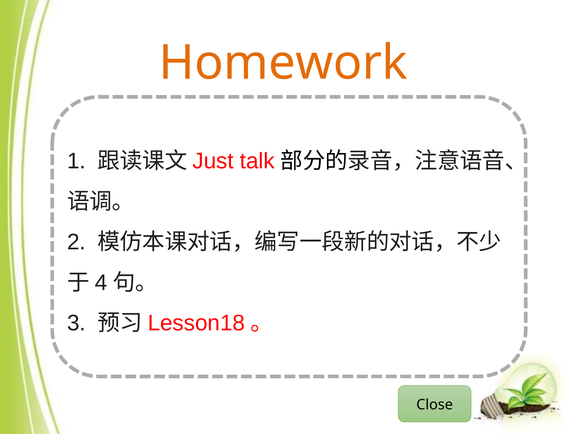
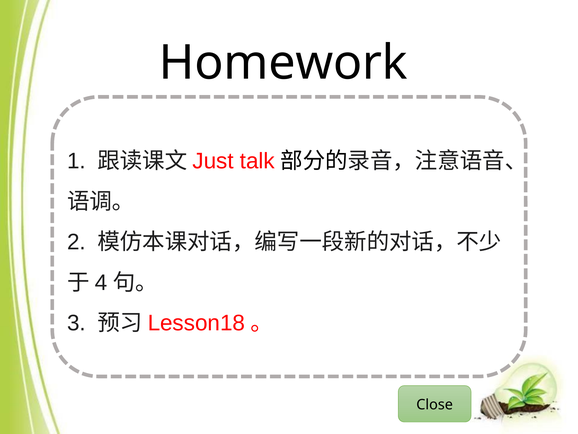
Homework colour: orange -> black
